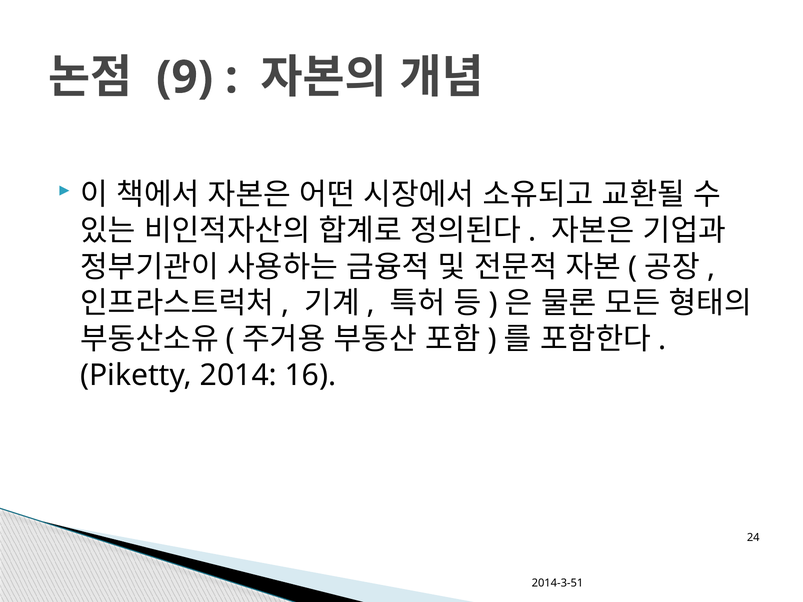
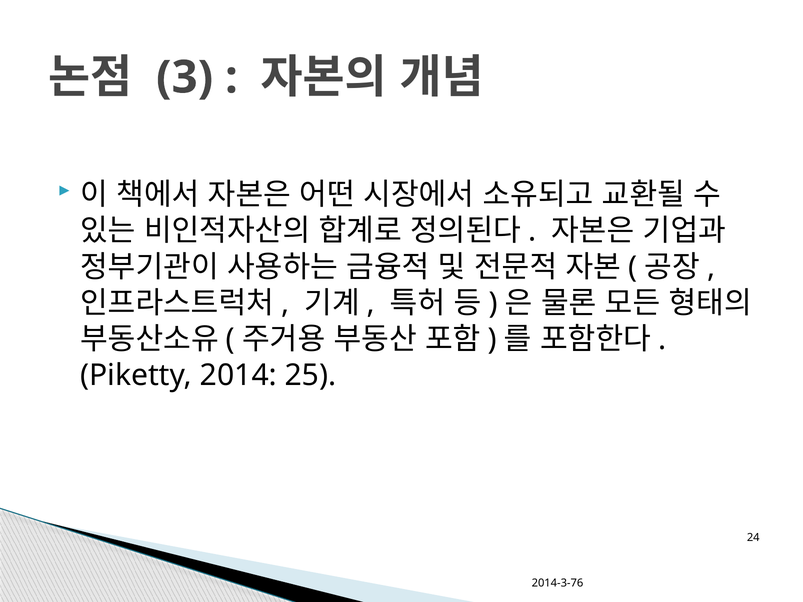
9: 9 -> 3
16: 16 -> 25
2014-3-51: 2014-3-51 -> 2014-3-76
